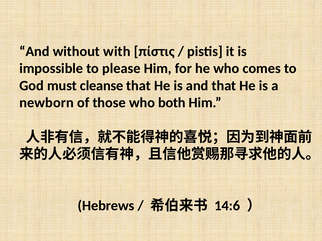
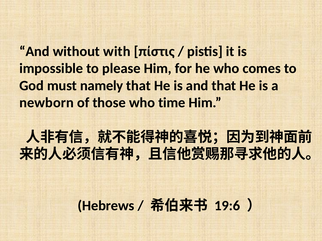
cleanse: cleanse -> namely
both: both -> time
14:6: 14:6 -> 19:6
